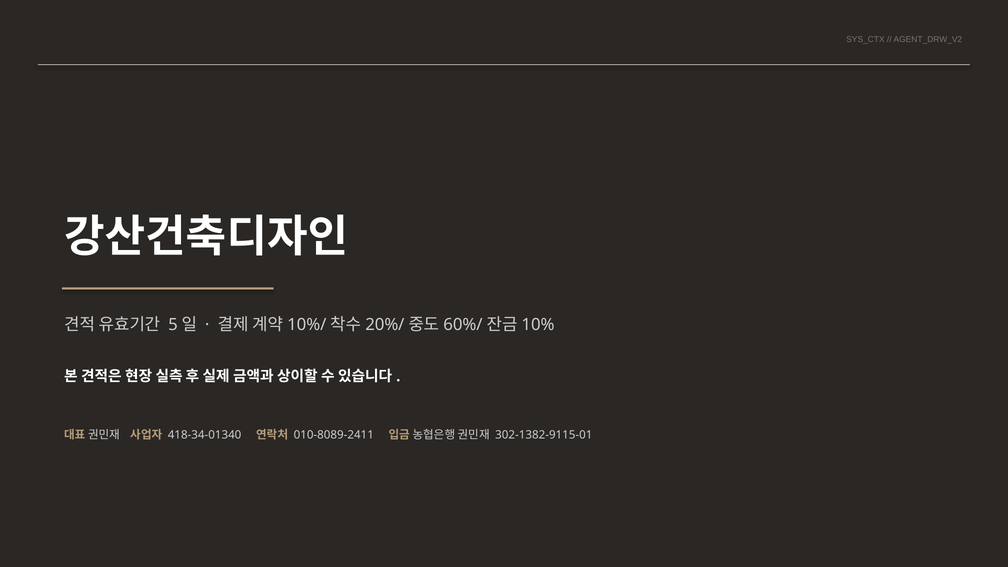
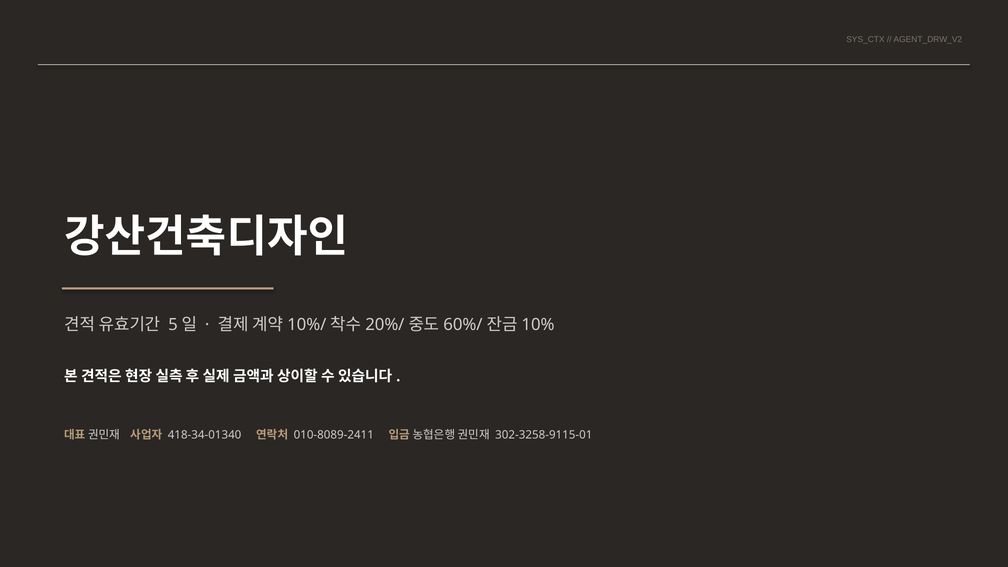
302-1382-9115-01: 302-1382-9115-01 -> 302-3258-9115-01
